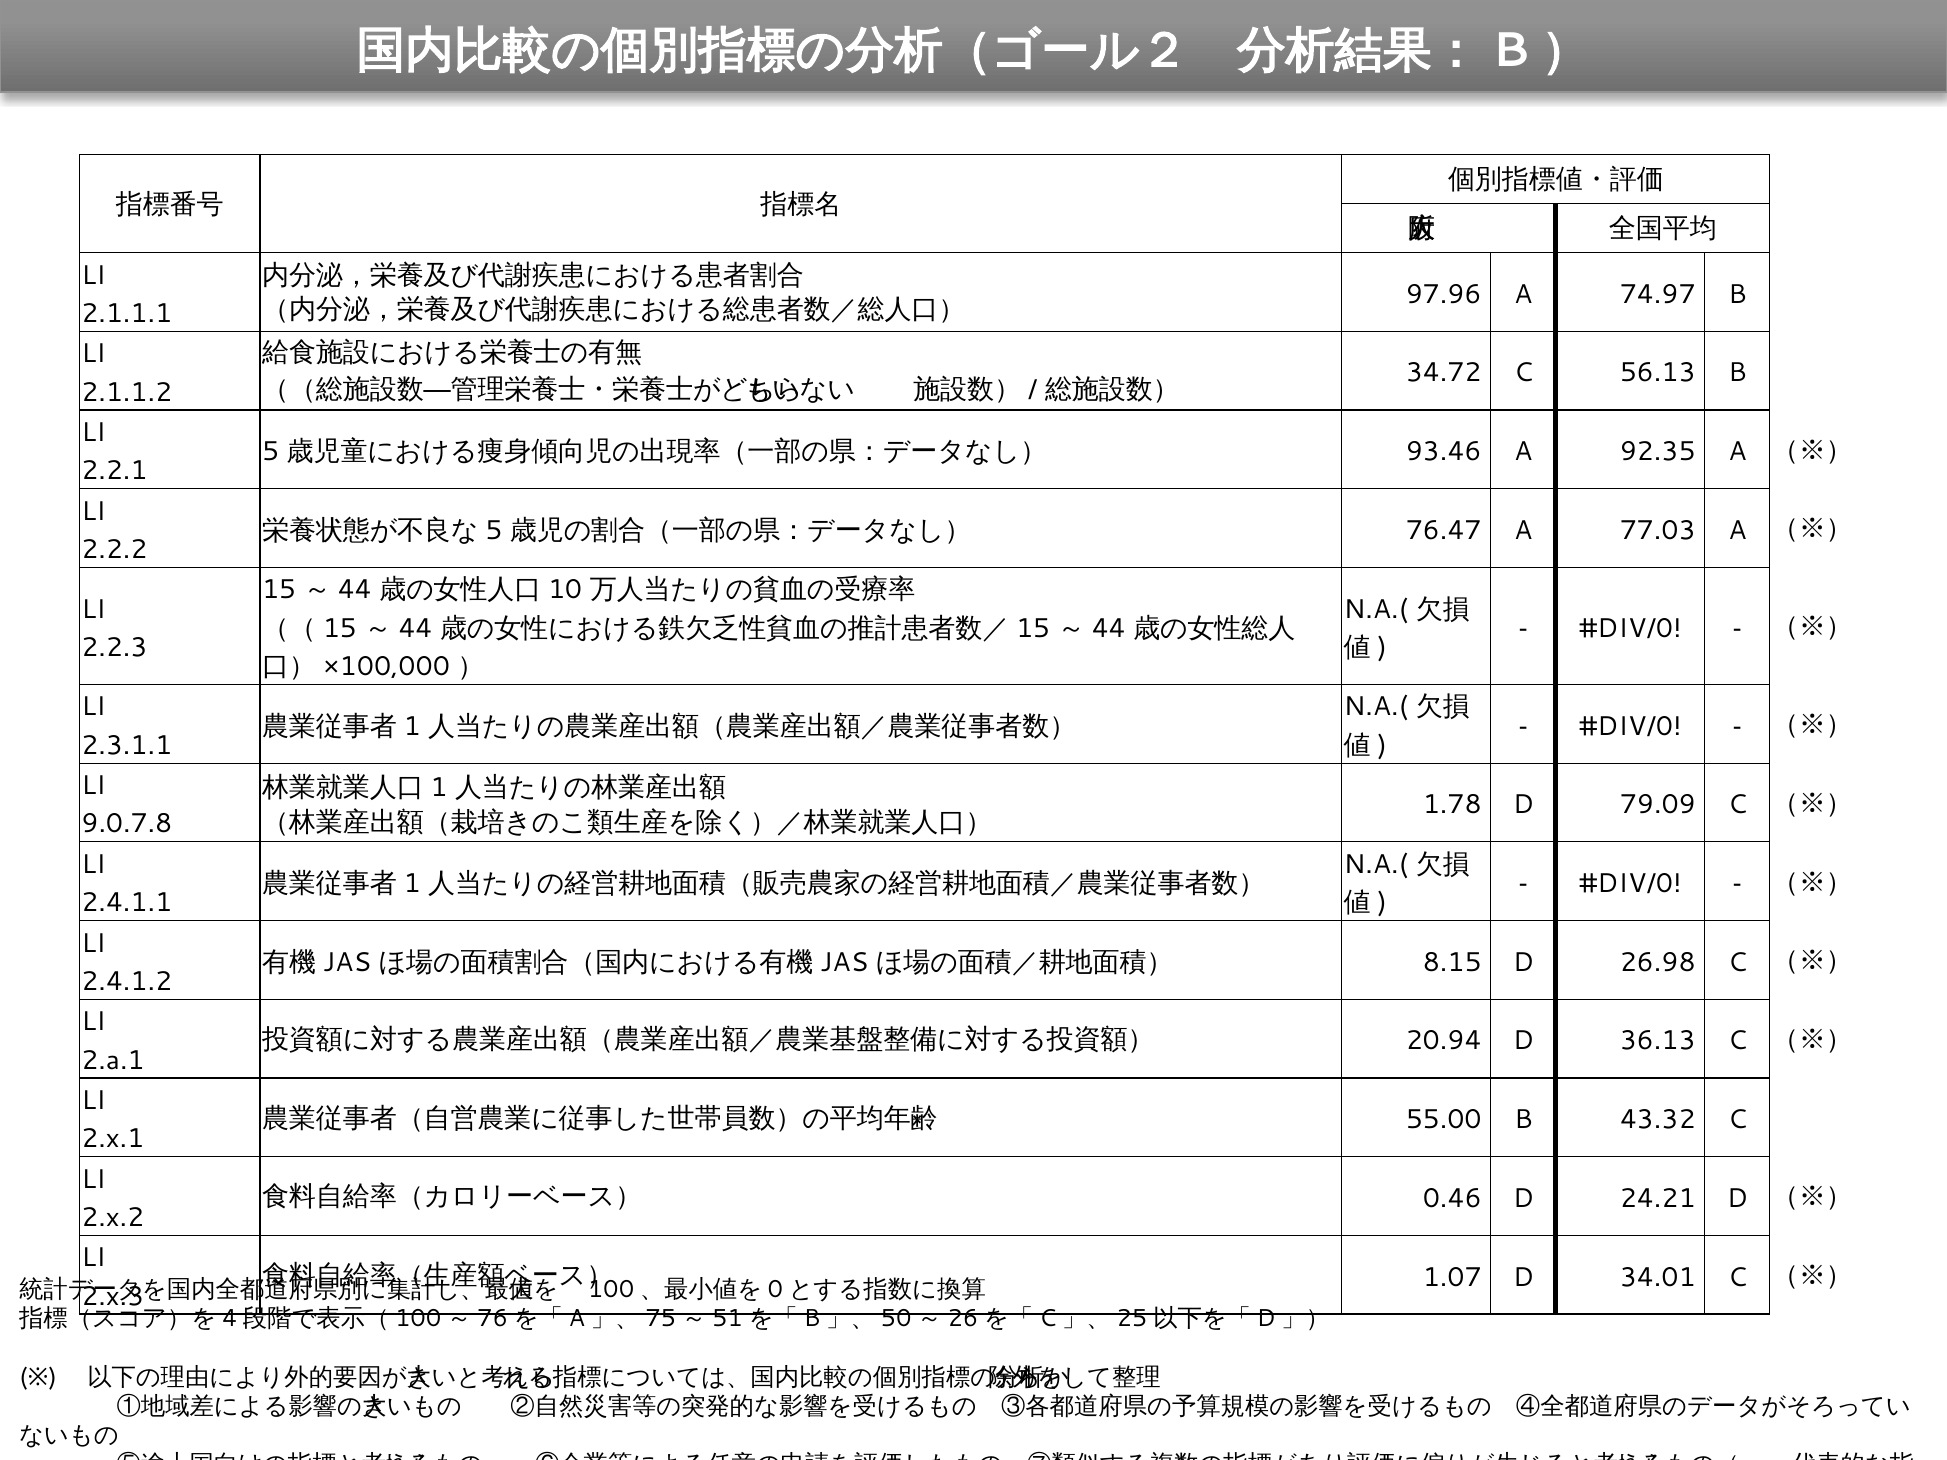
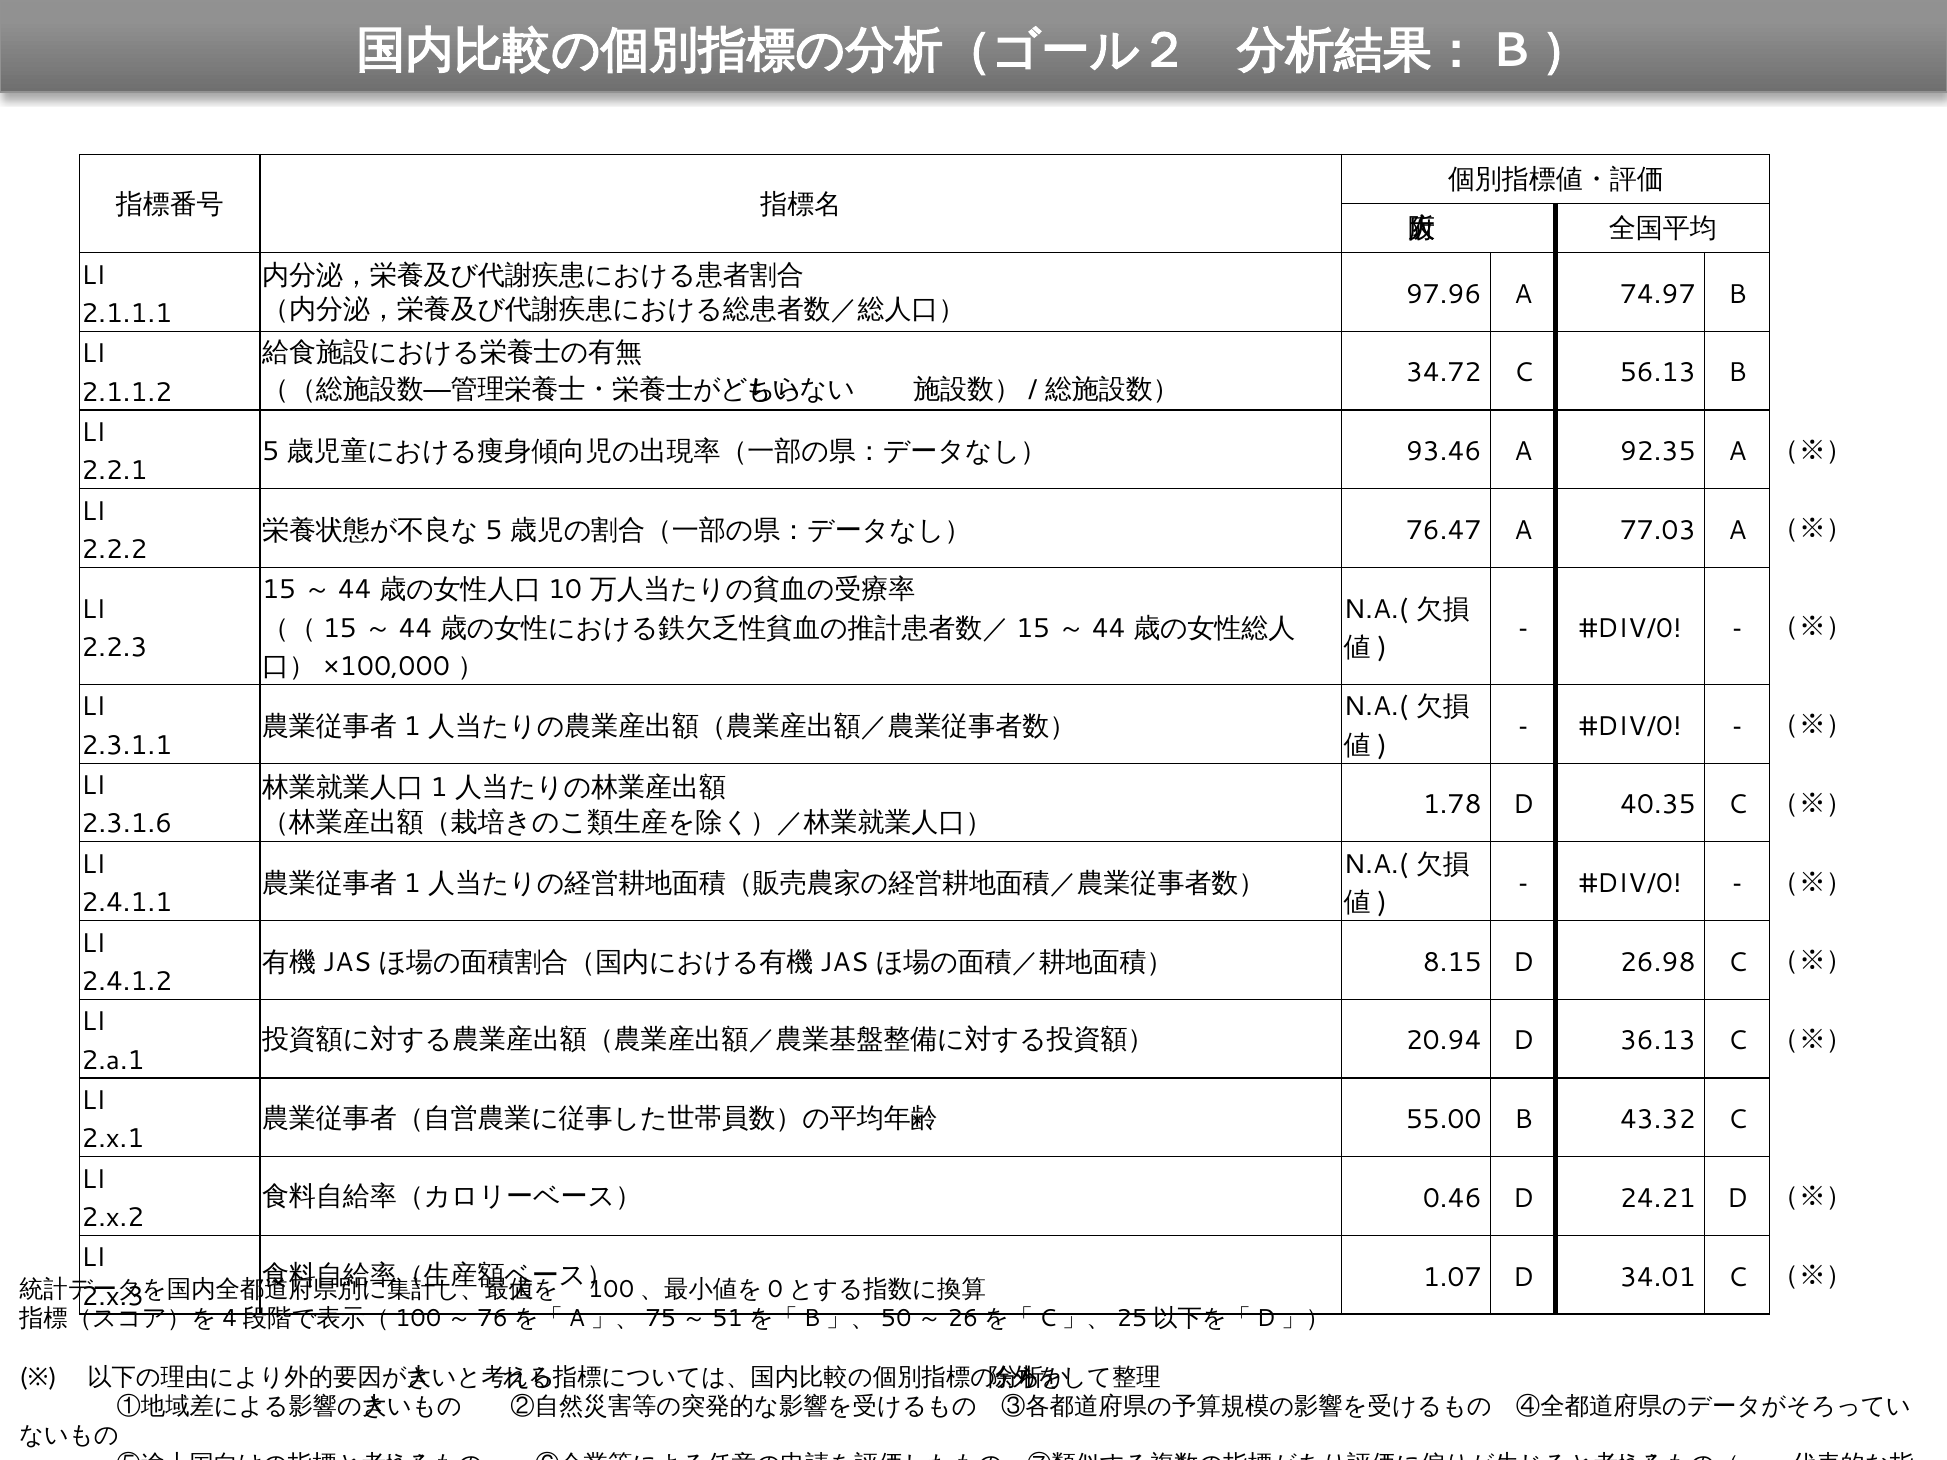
79.09: 79.09 -> 40.35
9.0.7.8: 9.0.7.8 -> 2.3.1.6
